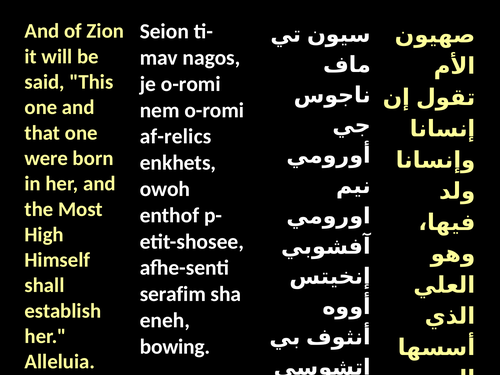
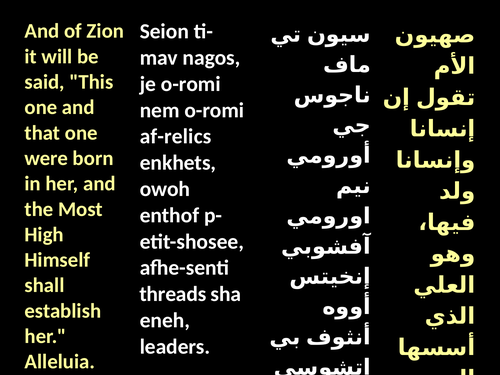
serafim: serafim -> threads
bowing: bowing -> leaders
